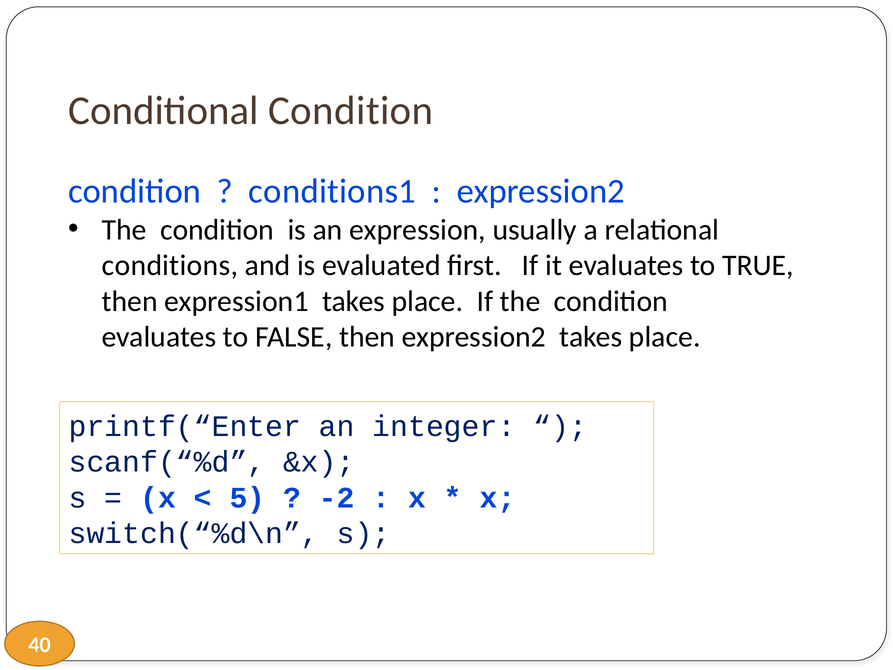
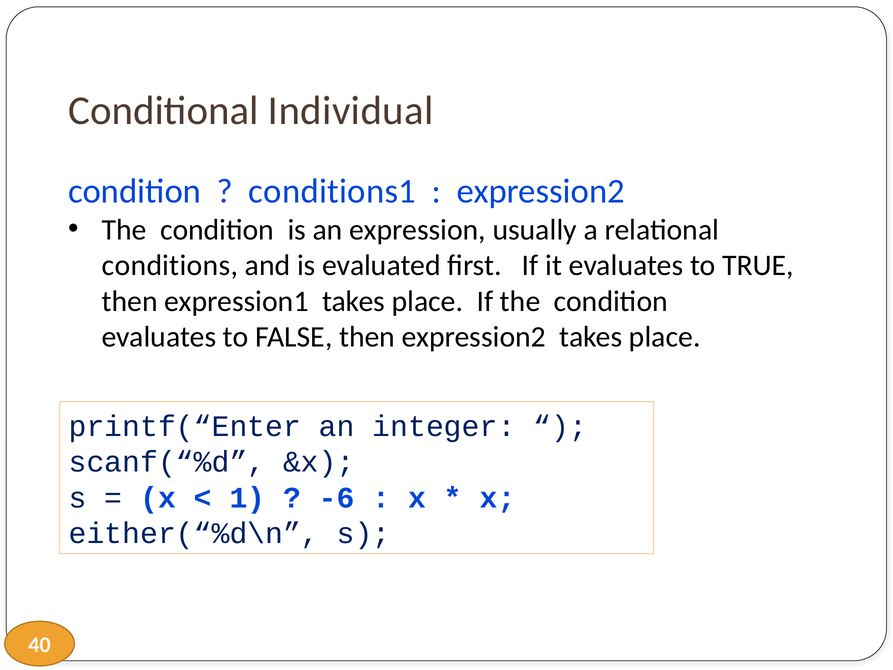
Conditional Condition: Condition -> Individual
5: 5 -> 1
-2: -2 -> -6
switch(“%d\n: switch(“%d\n -> either(“%d\n
